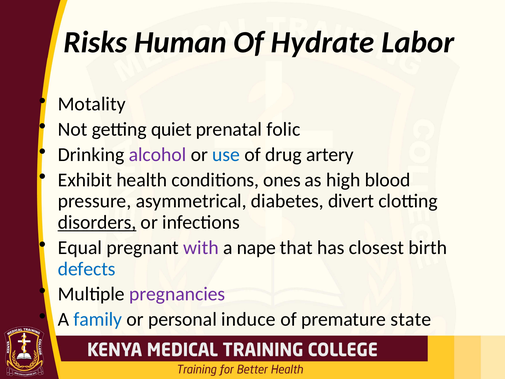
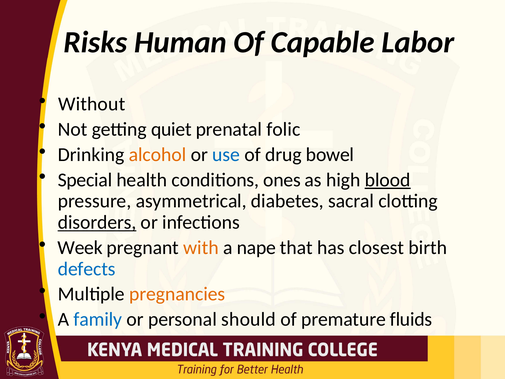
Hydrate: Hydrate -> Capable
Motality: Motality -> Without
alcohol colour: purple -> orange
artery: artery -> bowel
Exhibit: Exhibit -> Special
blood underline: none -> present
divert: divert -> sacral
Equal: Equal -> Week
with colour: purple -> orange
pregnancies colour: purple -> orange
induce: induce -> should
state: state -> fluids
